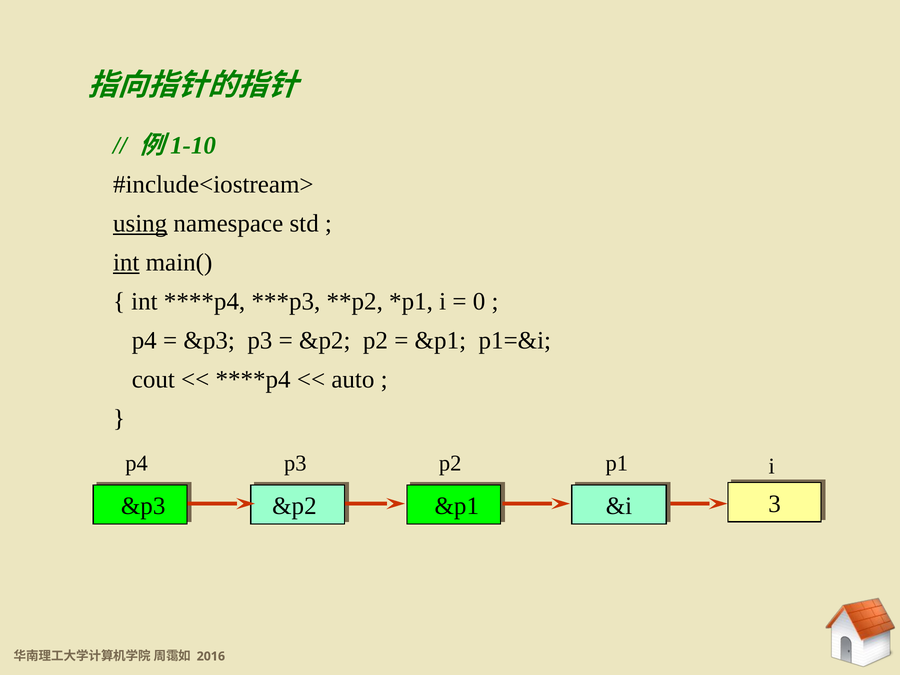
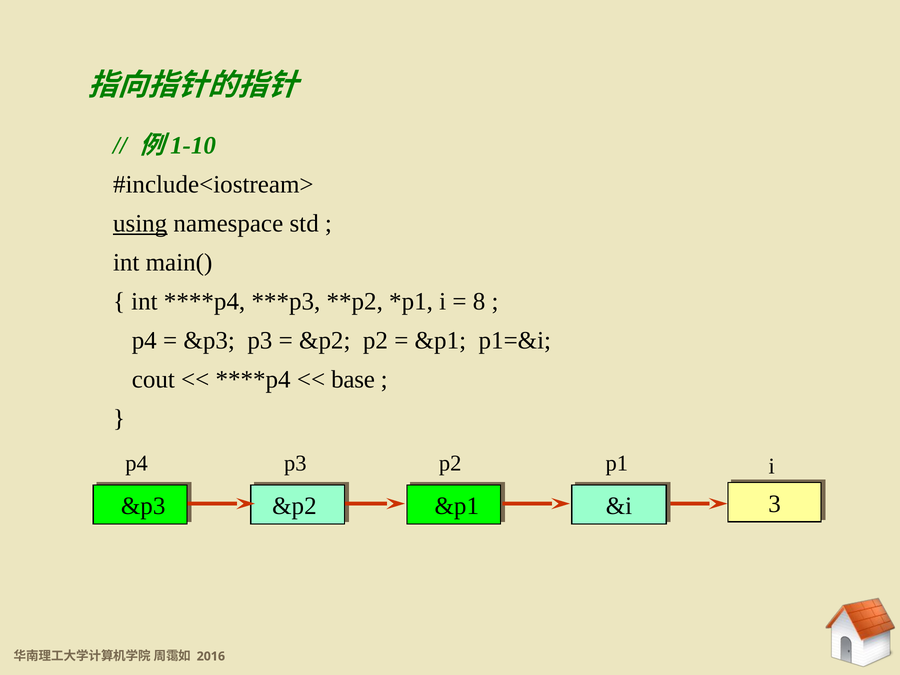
int at (126, 263) underline: present -> none
0: 0 -> 8
auto: auto -> base
